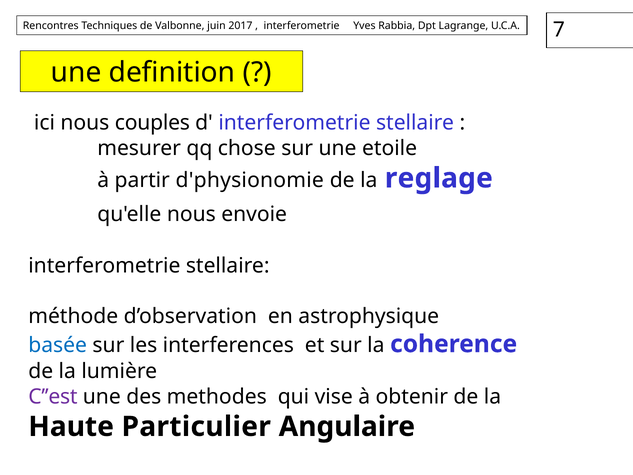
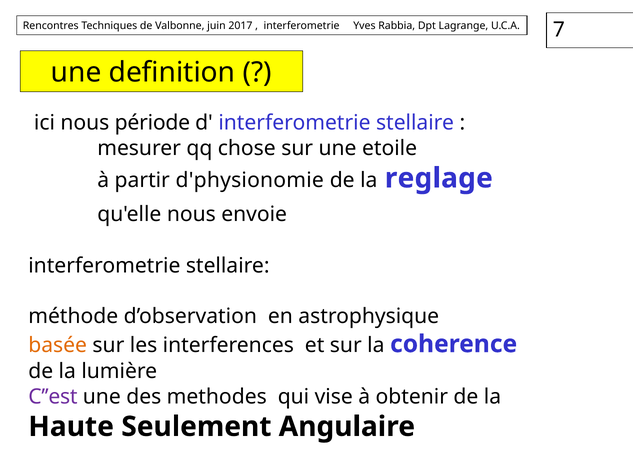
couples: couples -> période
basée colour: blue -> orange
Particulier: Particulier -> Seulement
